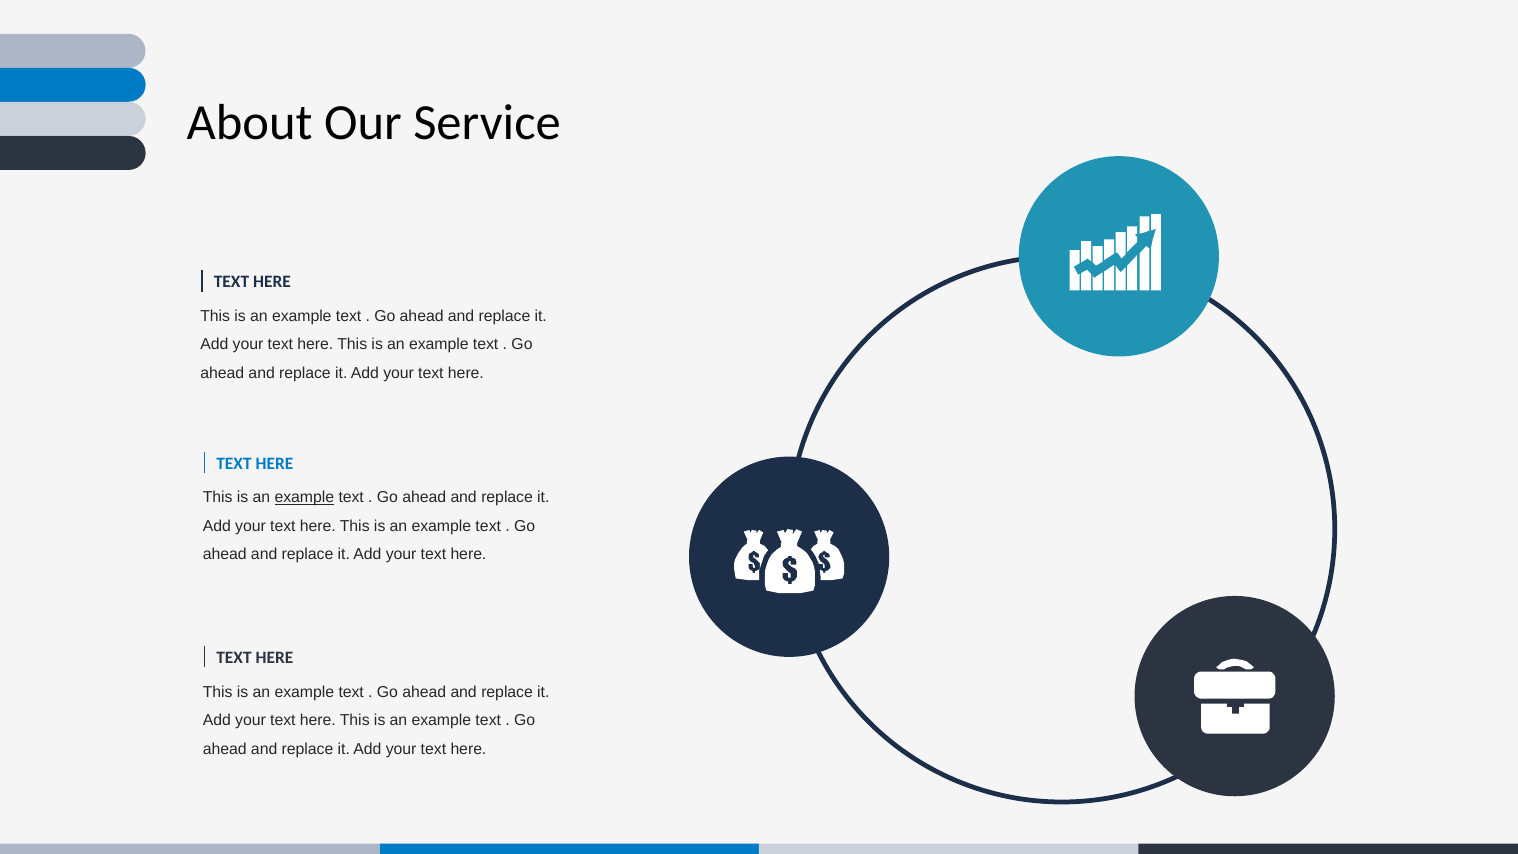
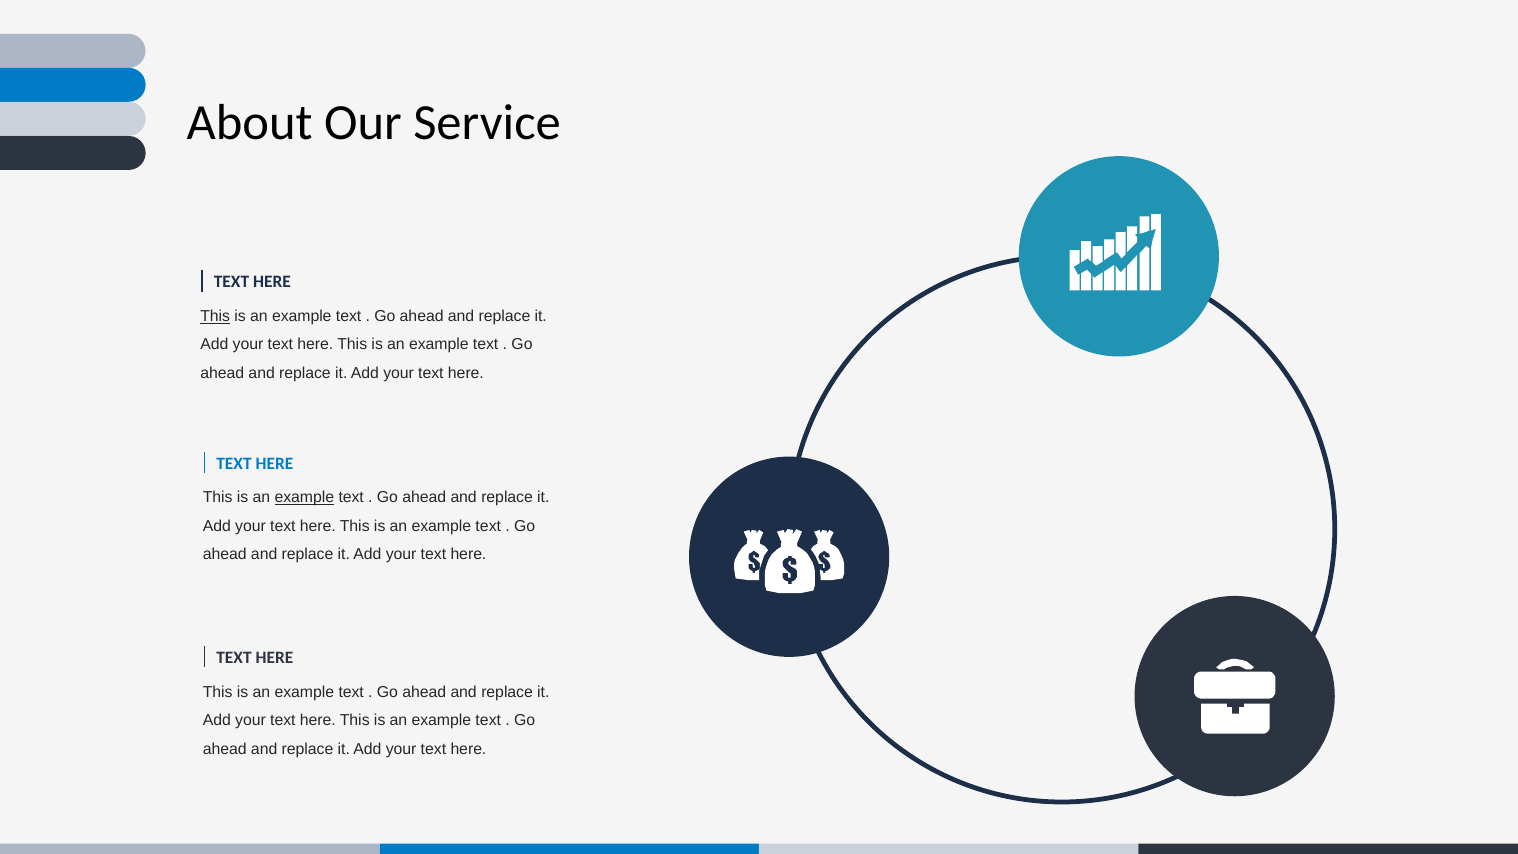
This at (215, 316) underline: none -> present
